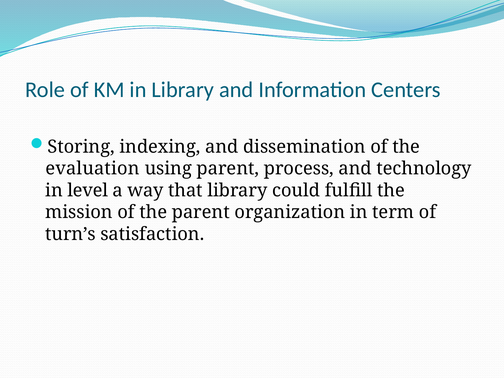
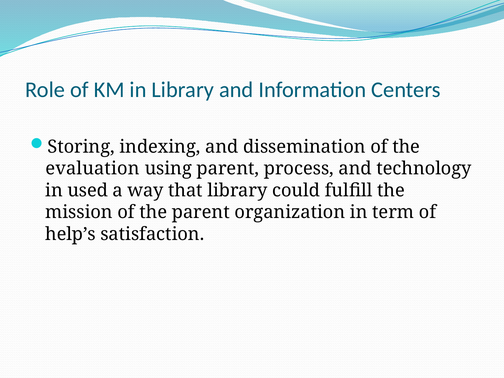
level: level -> used
turn’s: turn’s -> help’s
